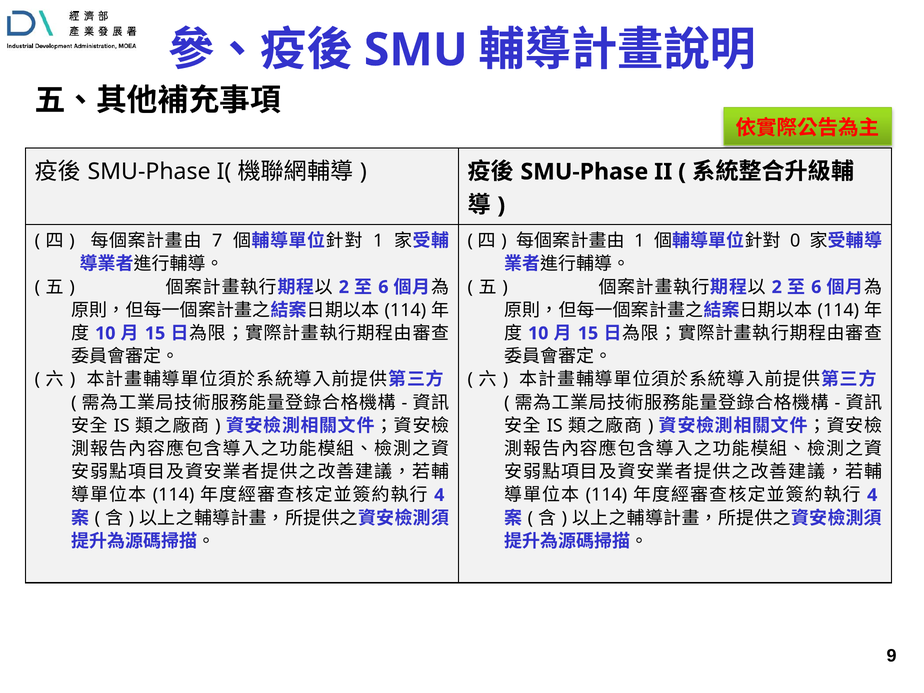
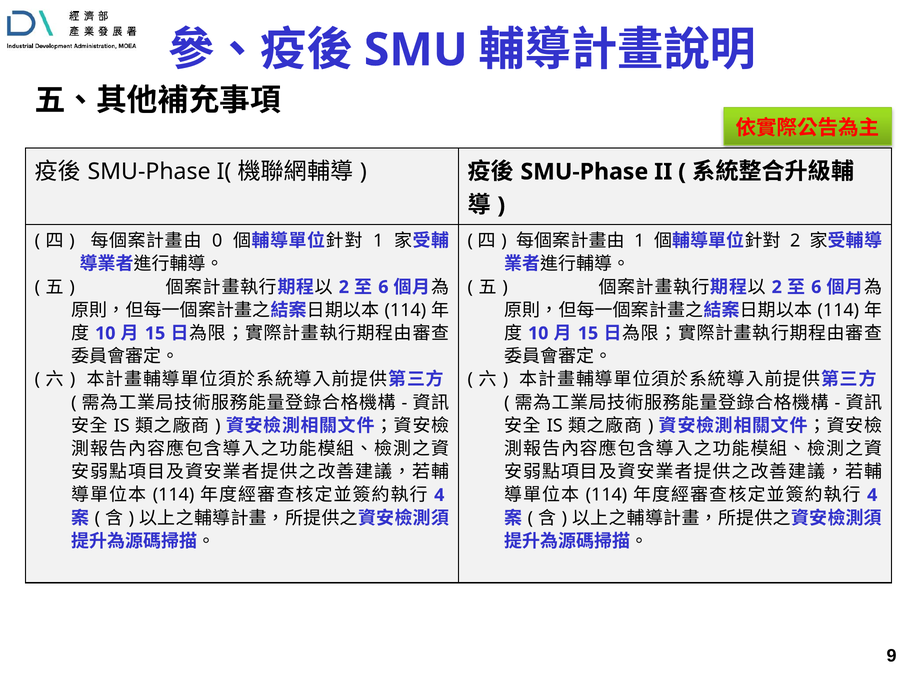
7: 7 -> 0
0 at (795, 241): 0 -> 2
